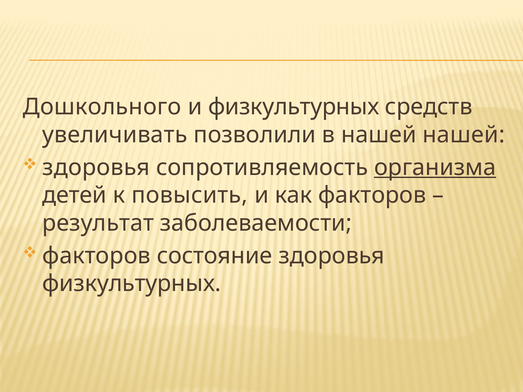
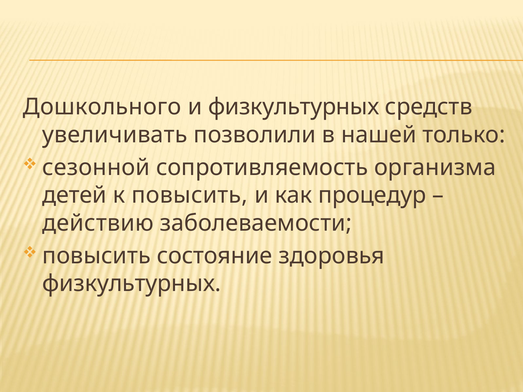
нашей нашей: нашей -> только
здоровья at (96, 167): здоровья -> сезонной
организма underline: present -> none
как факторов: факторов -> процедур
результат: результат -> действию
факторов at (96, 256): факторов -> повысить
